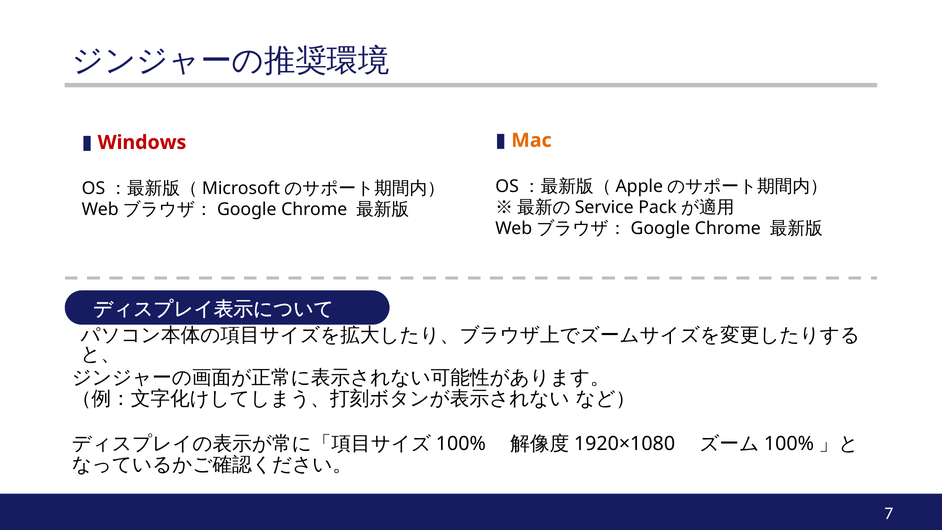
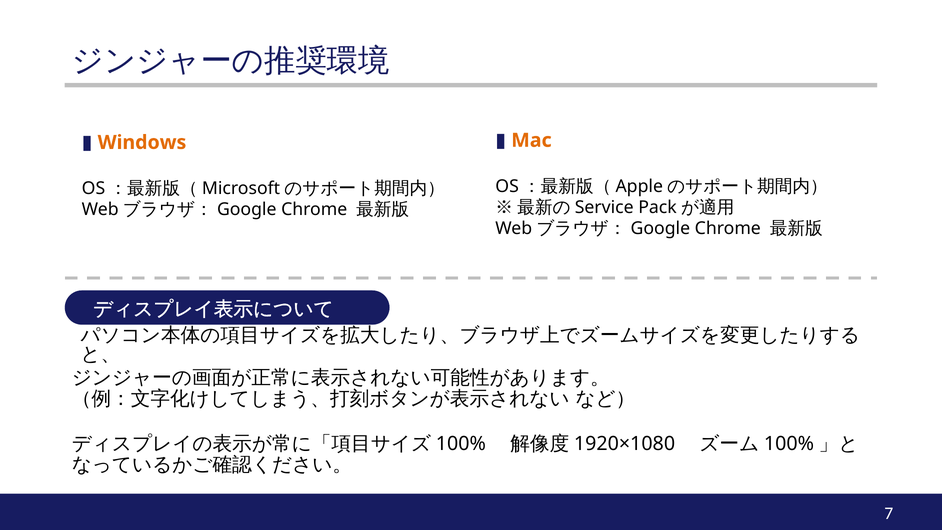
Windows colour: red -> orange
